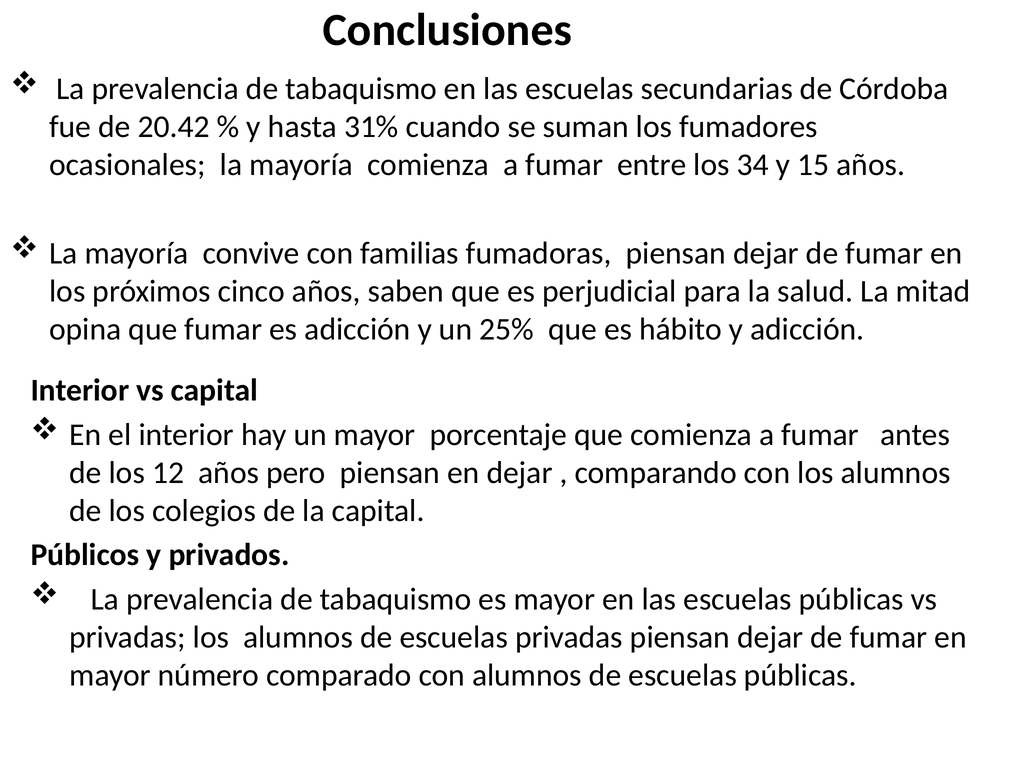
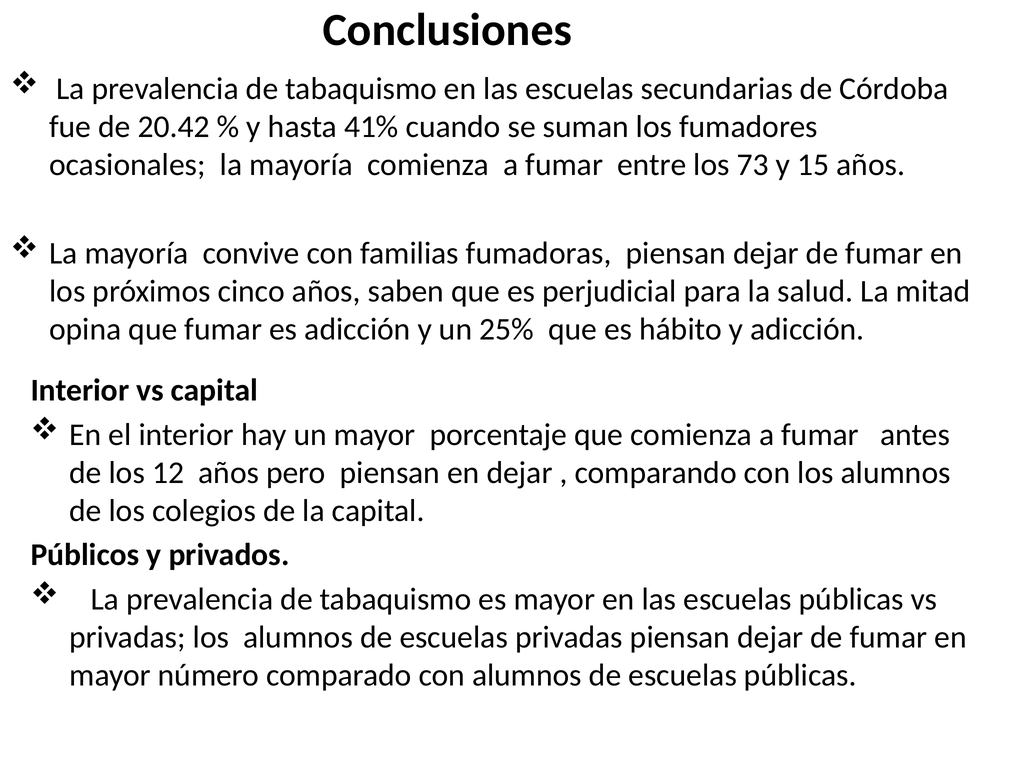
31%: 31% -> 41%
34: 34 -> 73
